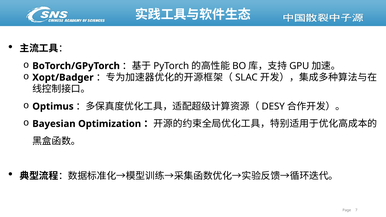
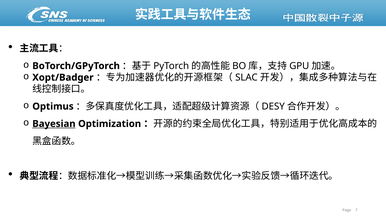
Bayesian underline: none -> present
